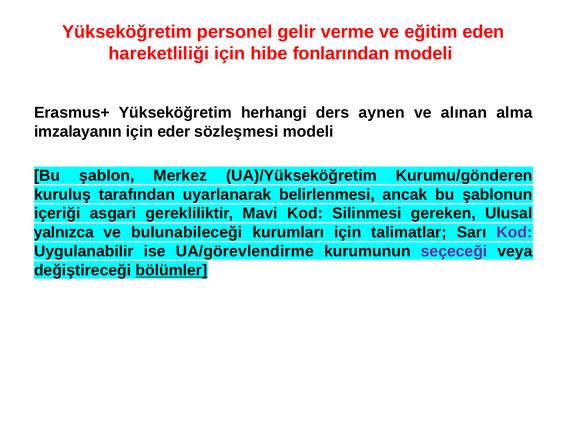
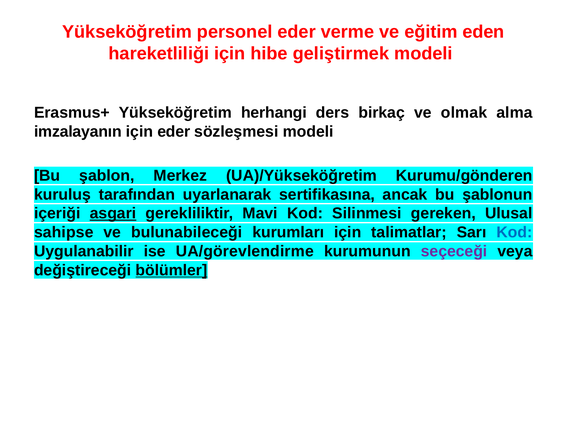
personel gelir: gelir -> eder
fonlarından: fonlarından -> geliştirmek
aynen: aynen -> birkaç
alınan: alınan -> olmak
belirlenmesi: belirlenmesi -> sertifikasına
asgari underline: none -> present
yalnızca: yalnızca -> sahipse
Kod at (514, 233) colour: purple -> blue
